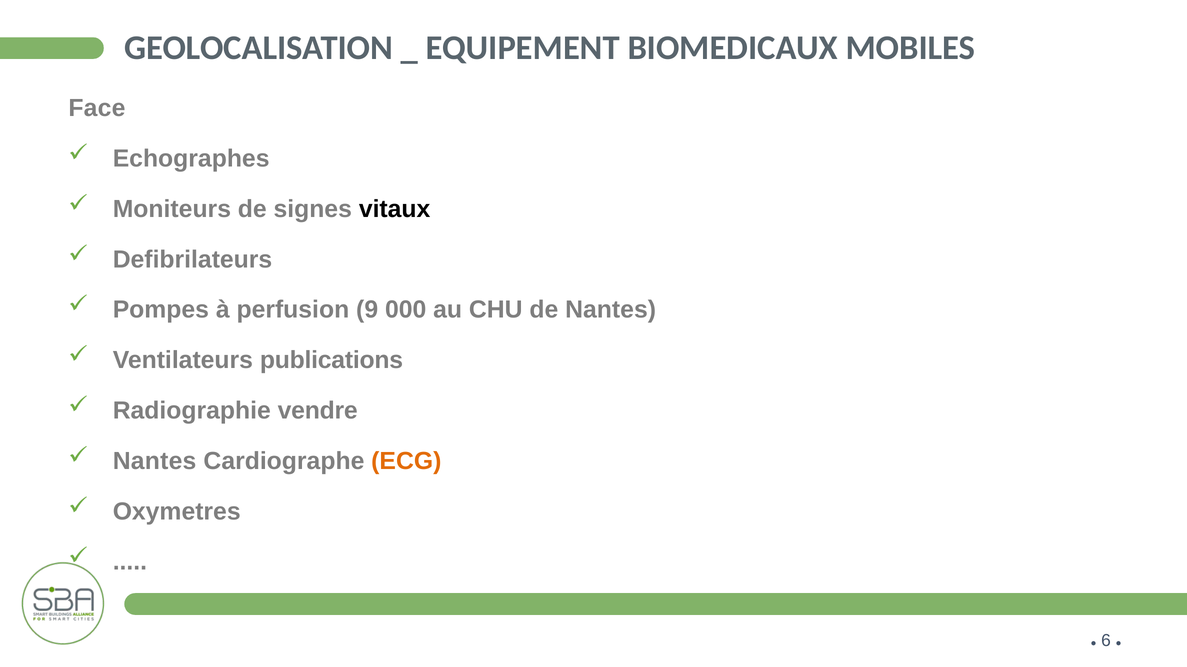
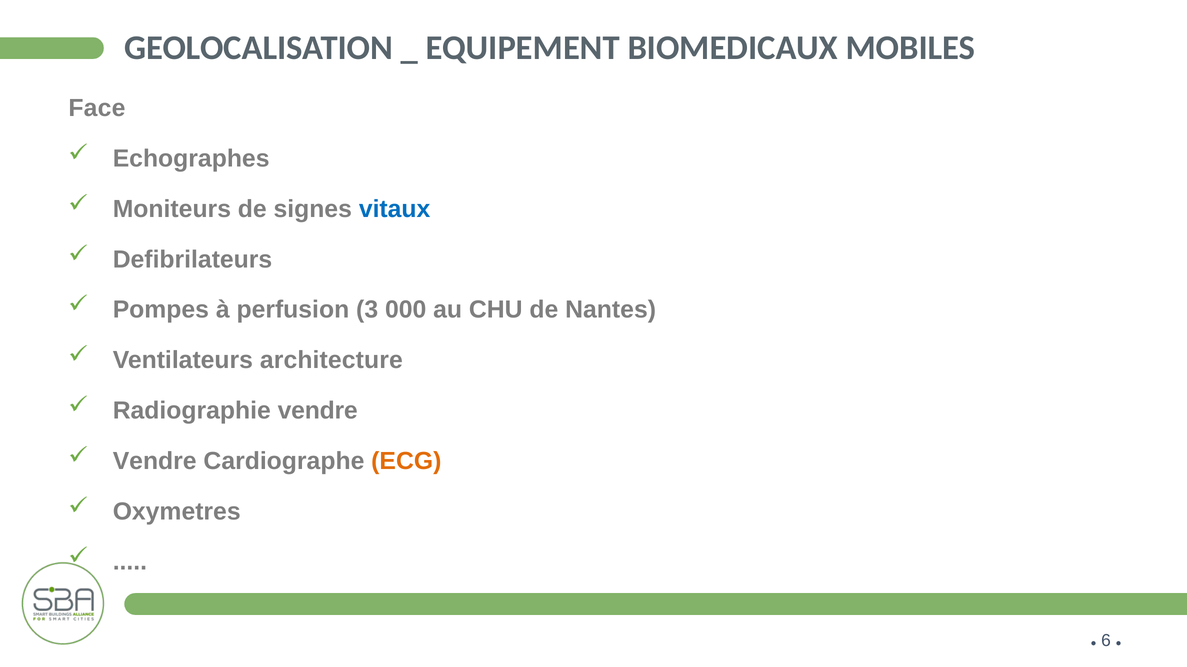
vitaux colour: black -> blue
9: 9 -> 3
publications: publications -> architecture
Nantes at (155, 461): Nantes -> Vendre
